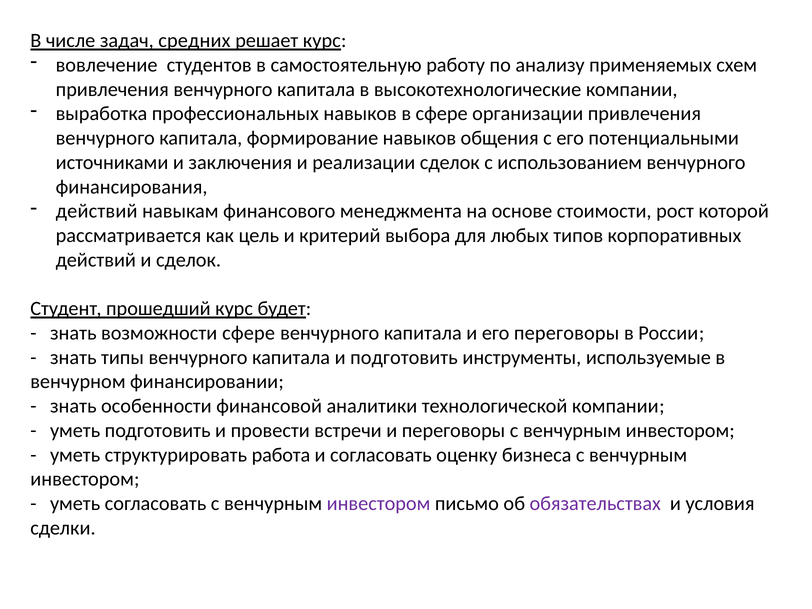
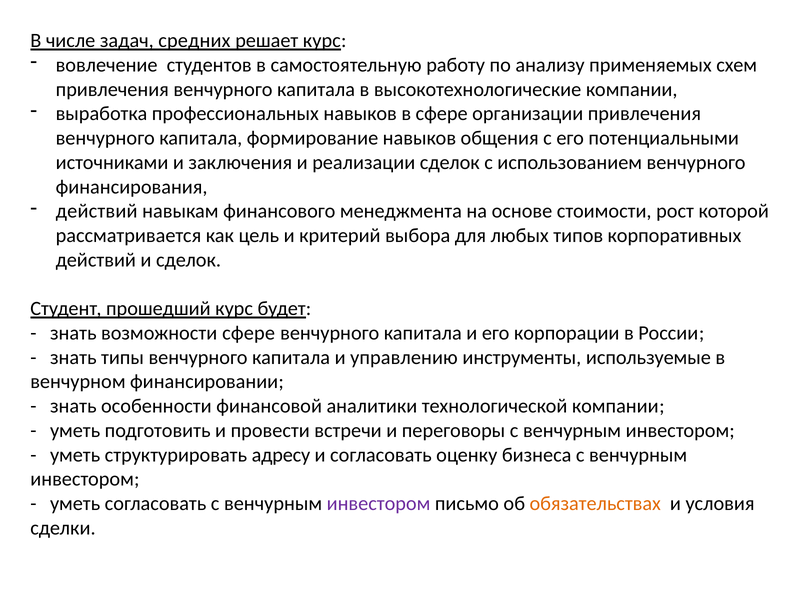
его переговоры: переговоры -> корпорации
и подготовить: подготовить -> управлению
работа: работа -> адресу
обязательствах colour: purple -> orange
